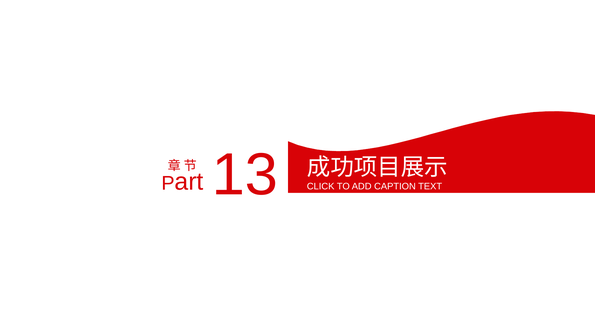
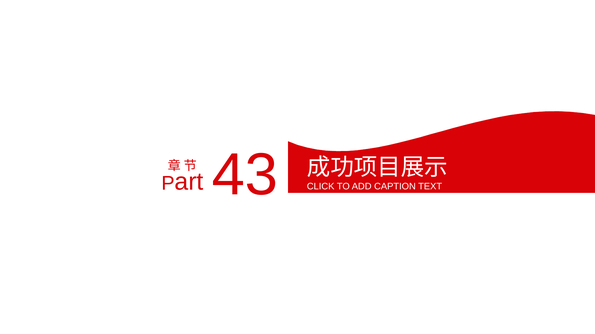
13: 13 -> 43
